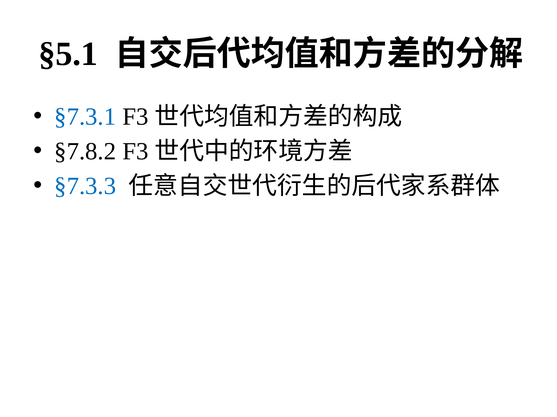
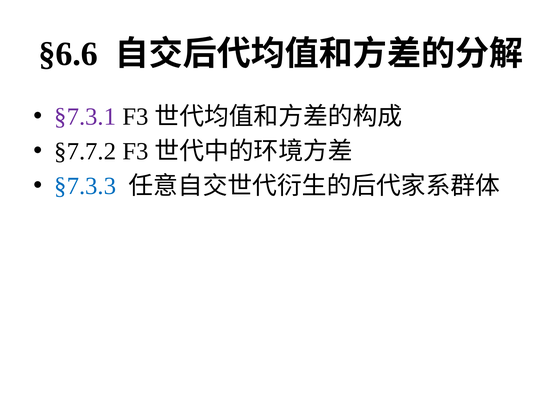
§5.1: §5.1 -> §6.6
§7.3.1 colour: blue -> purple
§7.8.2: §7.8.2 -> §7.7.2
